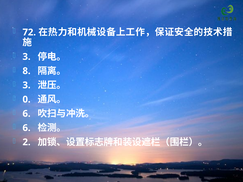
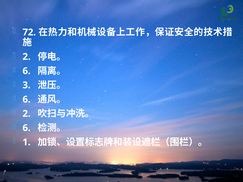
3 at (27, 57): 3 -> 2
8 at (27, 71): 8 -> 6
0 at (27, 100): 0 -> 6
6 at (27, 114): 6 -> 2
2: 2 -> 1
